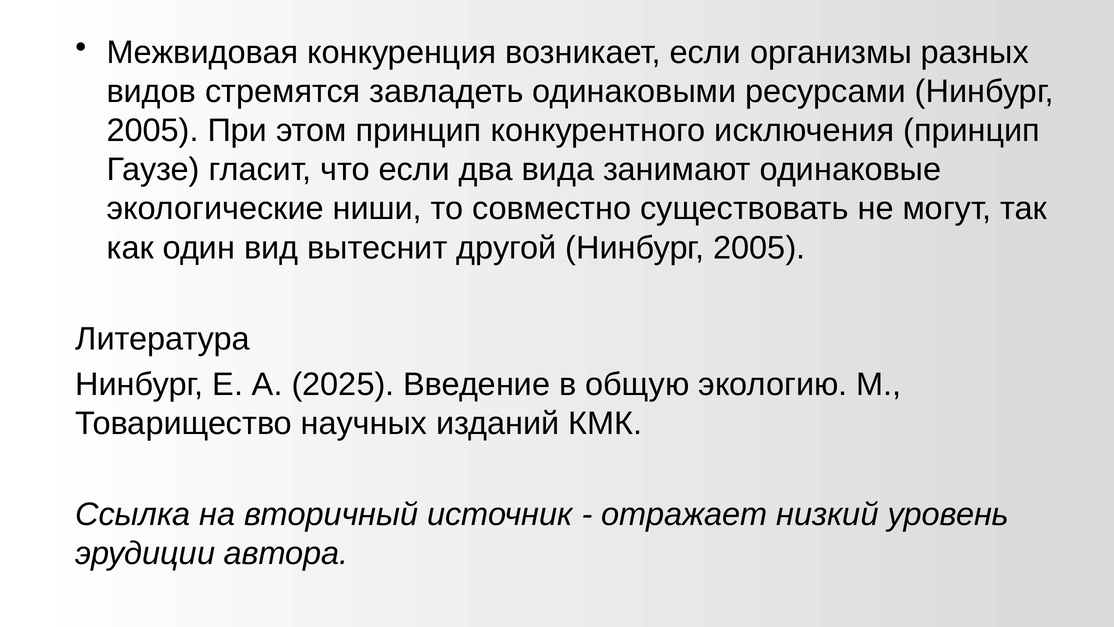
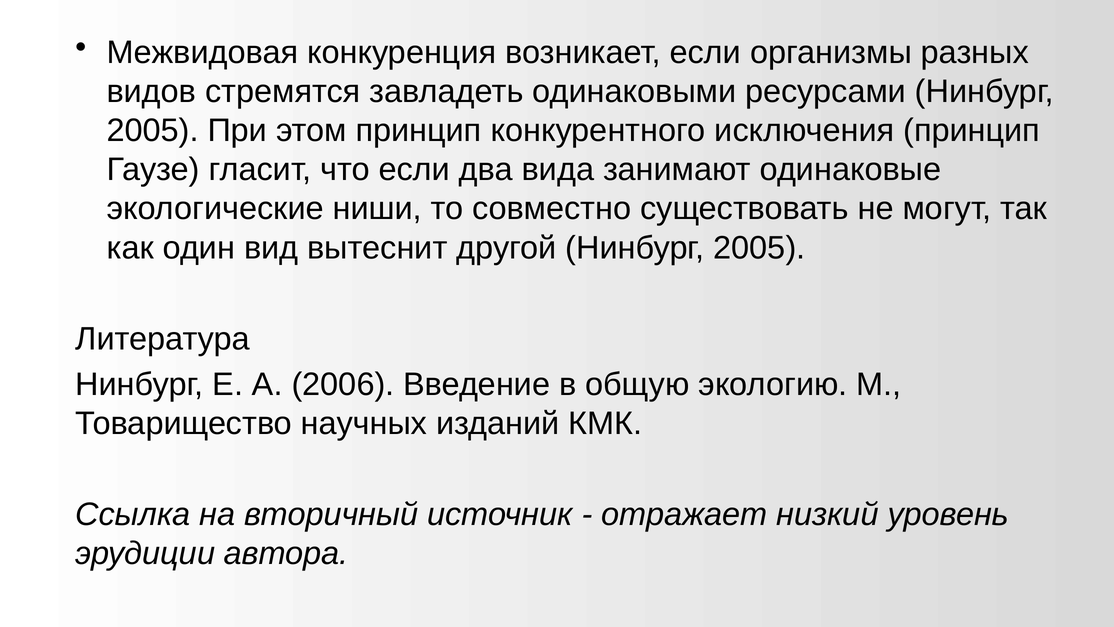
2025: 2025 -> 2006
